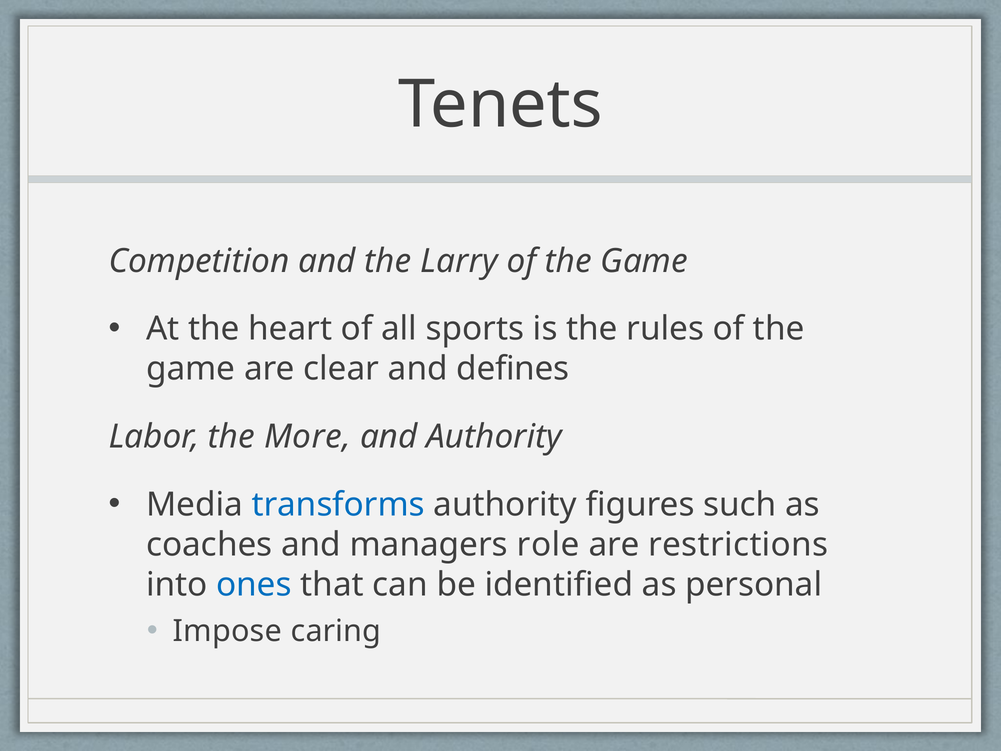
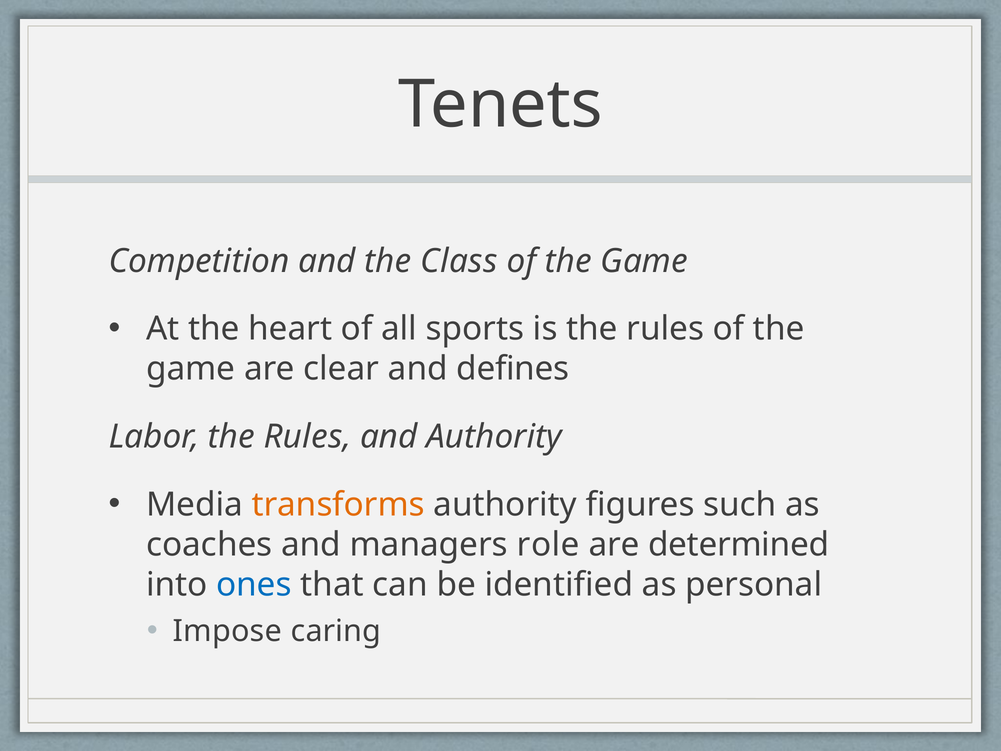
Larry: Larry -> Class
Labor the More: More -> Rules
transforms colour: blue -> orange
restrictions: restrictions -> determined
